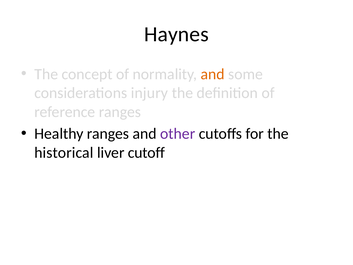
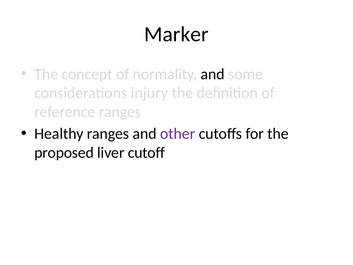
Haynes: Haynes -> Marker
and at (213, 74) colour: orange -> black
historical: historical -> proposed
